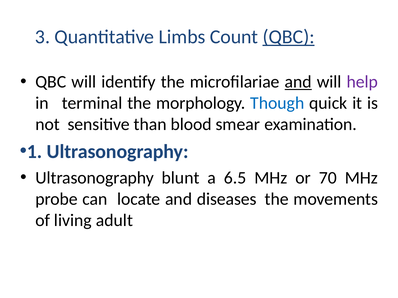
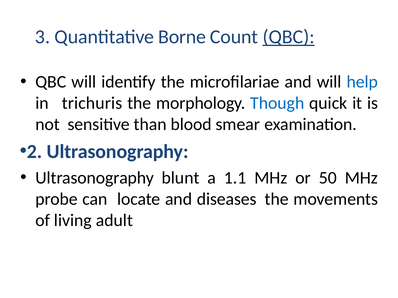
Limbs: Limbs -> Borne
and at (298, 82) underline: present -> none
help colour: purple -> blue
terminal: terminal -> trichuris
1: 1 -> 2
6.5: 6.5 -> 1.1
70: 70 -> 50
